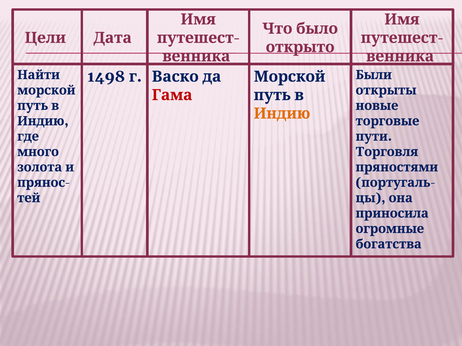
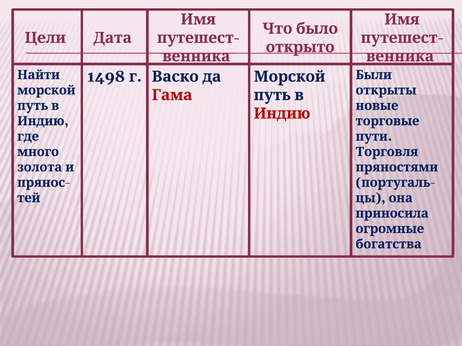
Индию at (282, 114) colour: orange -> red
